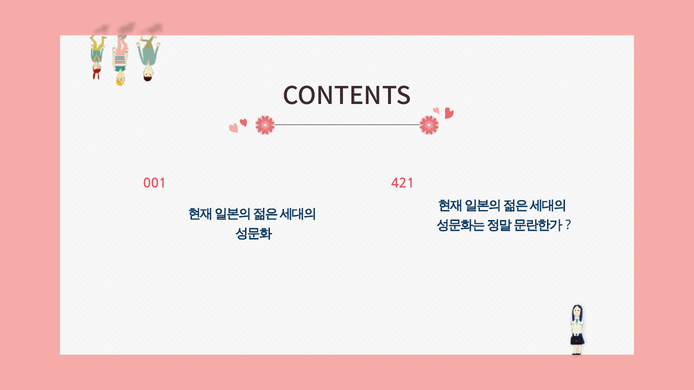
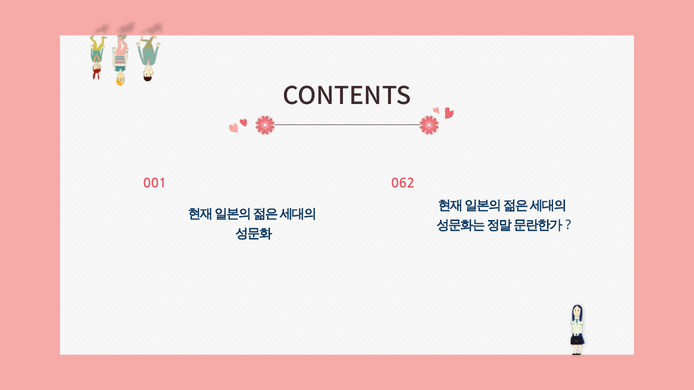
421: 421 -> 062
